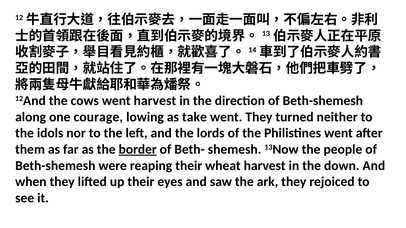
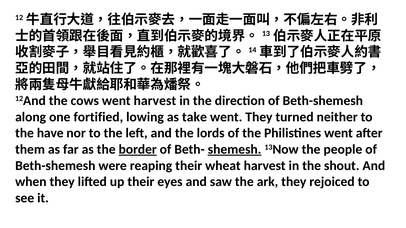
courage: courage -> fortified
idols: idols -> have
shemesh underline: none -> present
down: down -> shout
